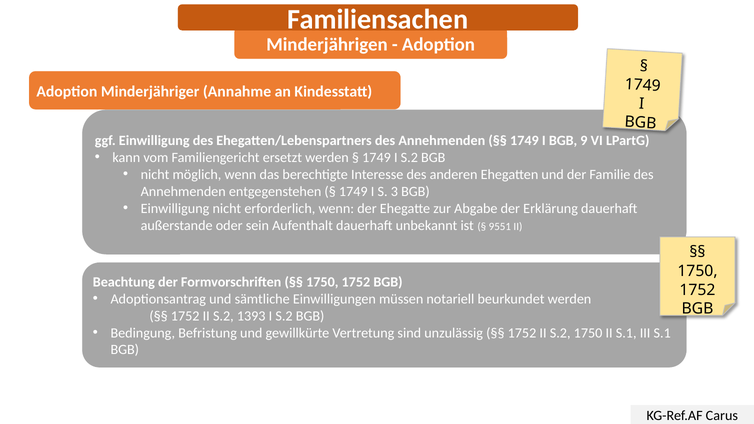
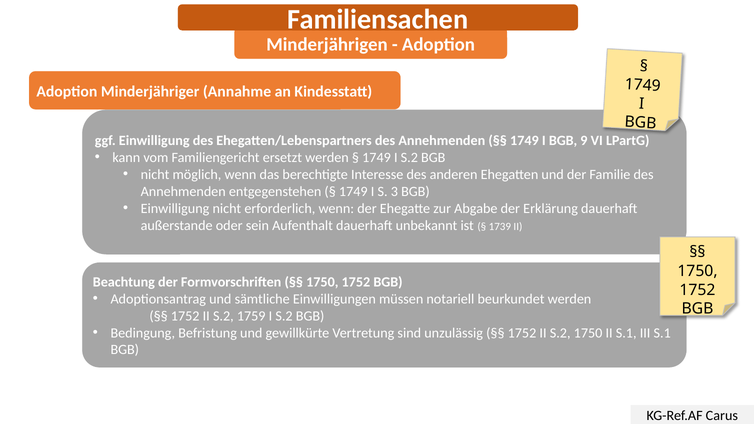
9551: 9551 -> 1739
1393: 1393 -> 1759
